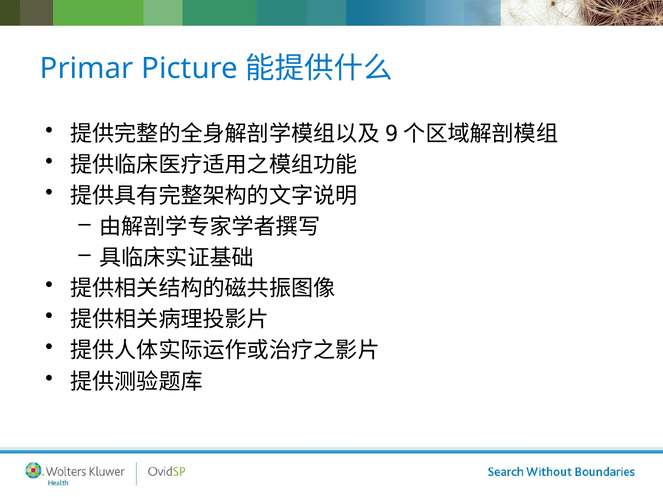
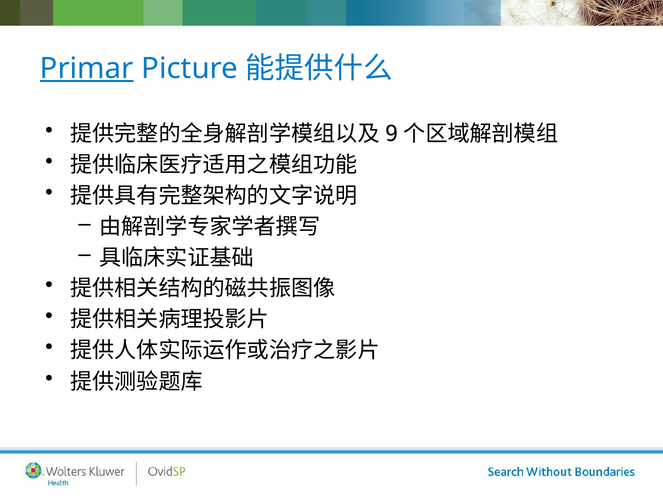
Primar underline: none -> present
